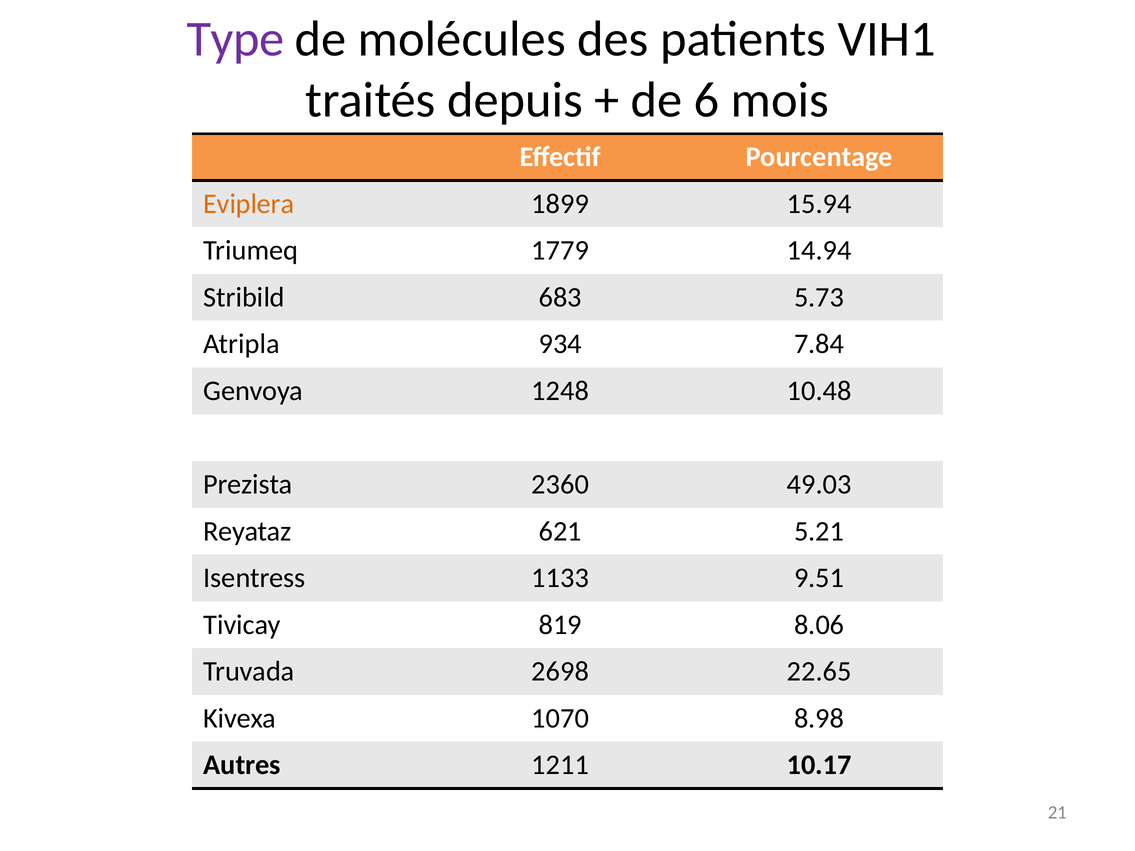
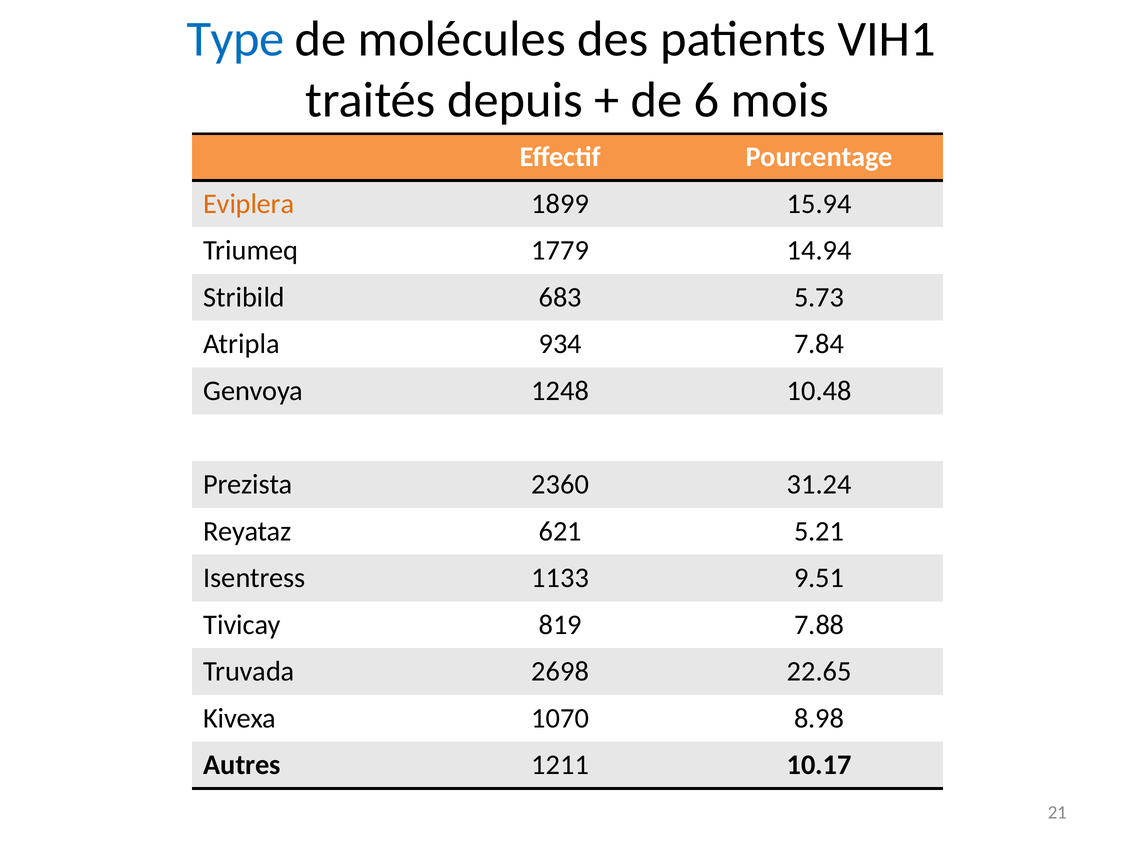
Type colour: purple -> blue
49.03: 49.03 -> 31.24
8.06: 8.06 -> 7.88
